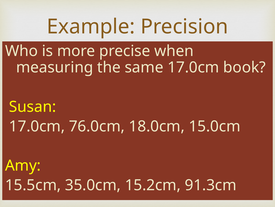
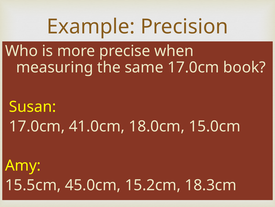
76.0cm: 76.0cm -> 41.0cm
35.0cm: 35.0cm -> 45.0cm
91.3cm: 91.3cm -> 18.3cm
